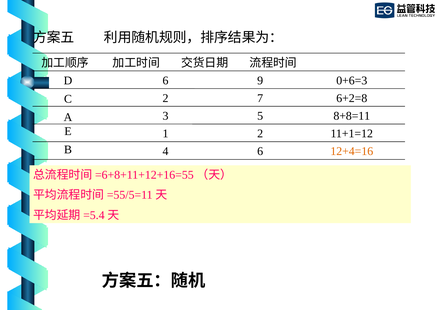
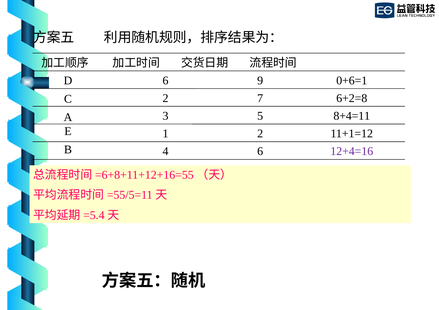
0+6=3: 0+6=3 -> 0+6=1
8+8=11: 8+8=11 -> 8+4=11
12+4=16 colour: orange -> purple
